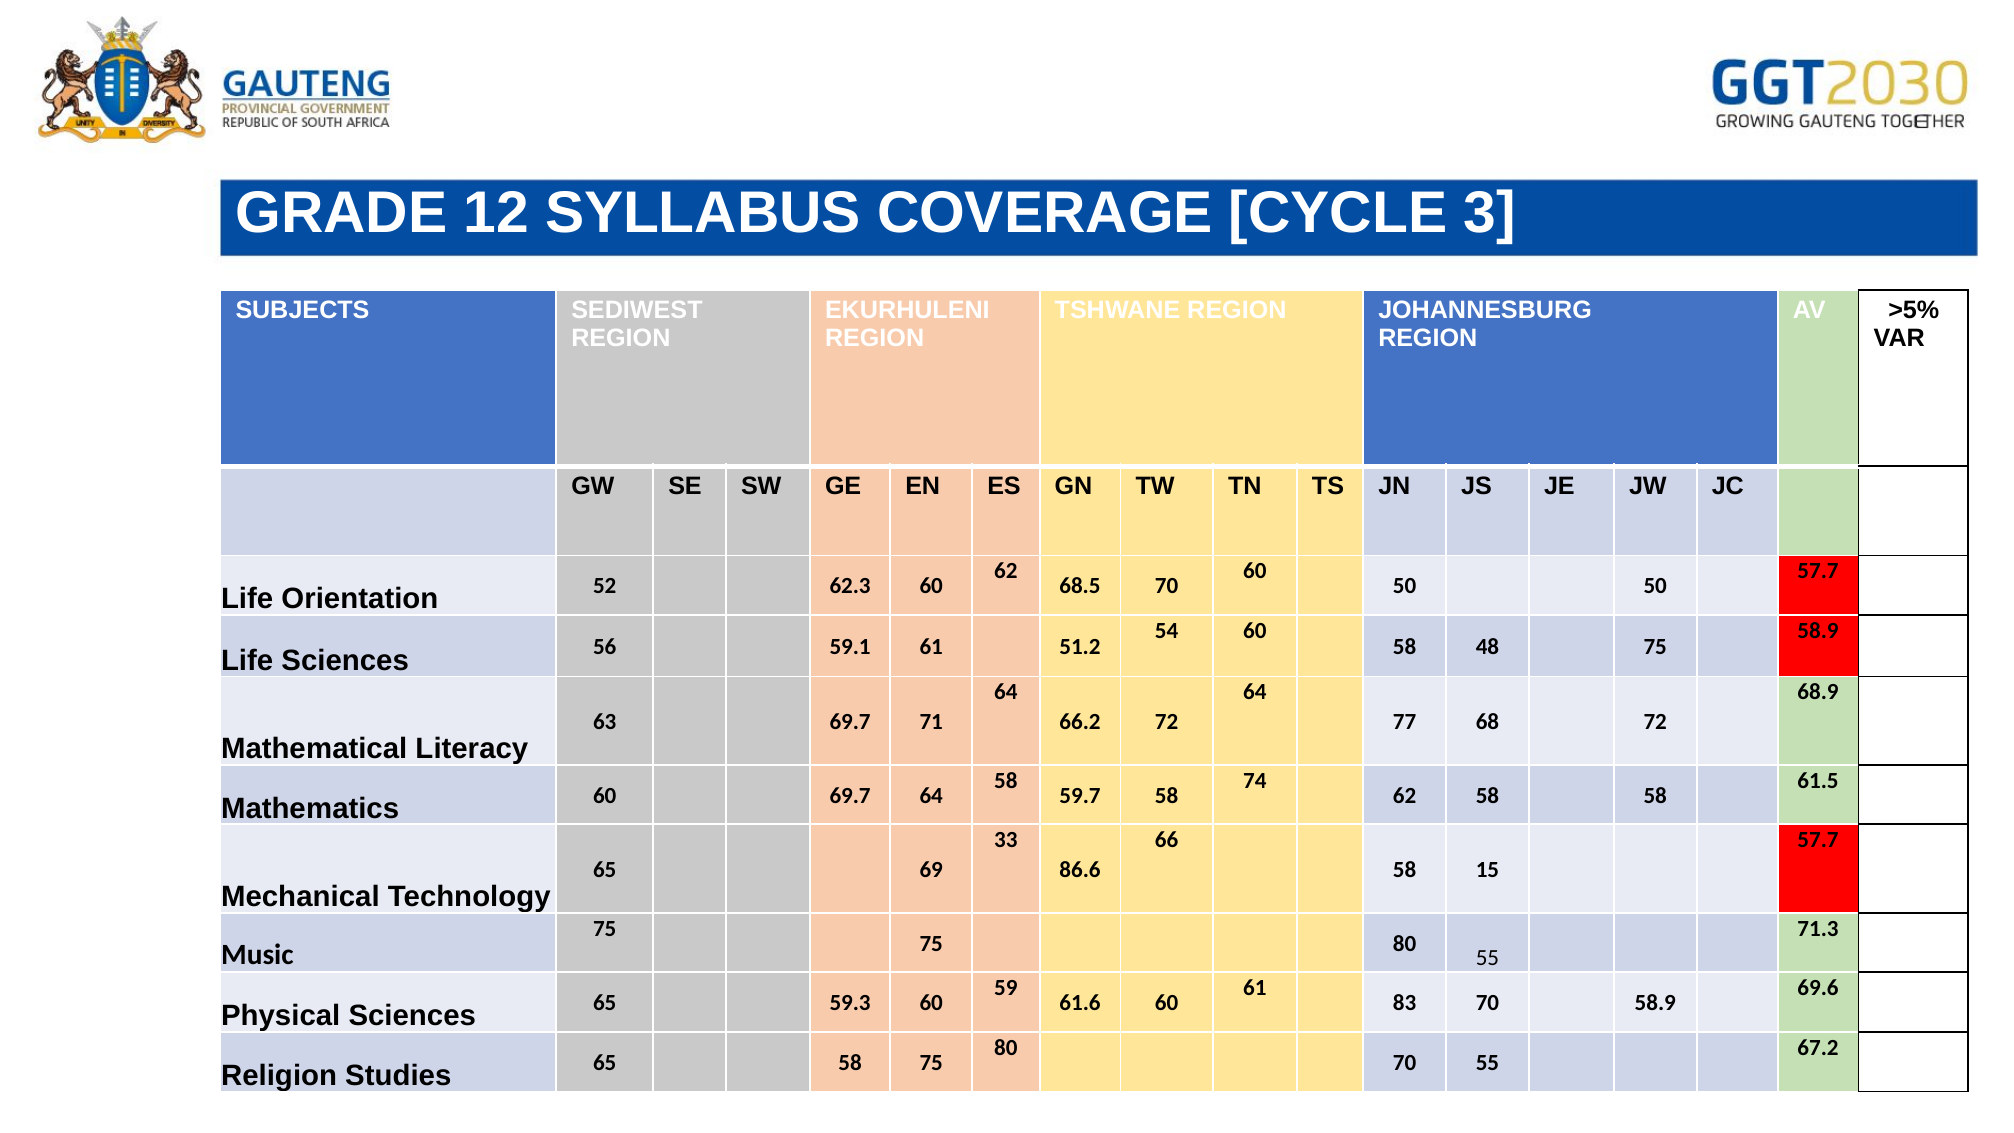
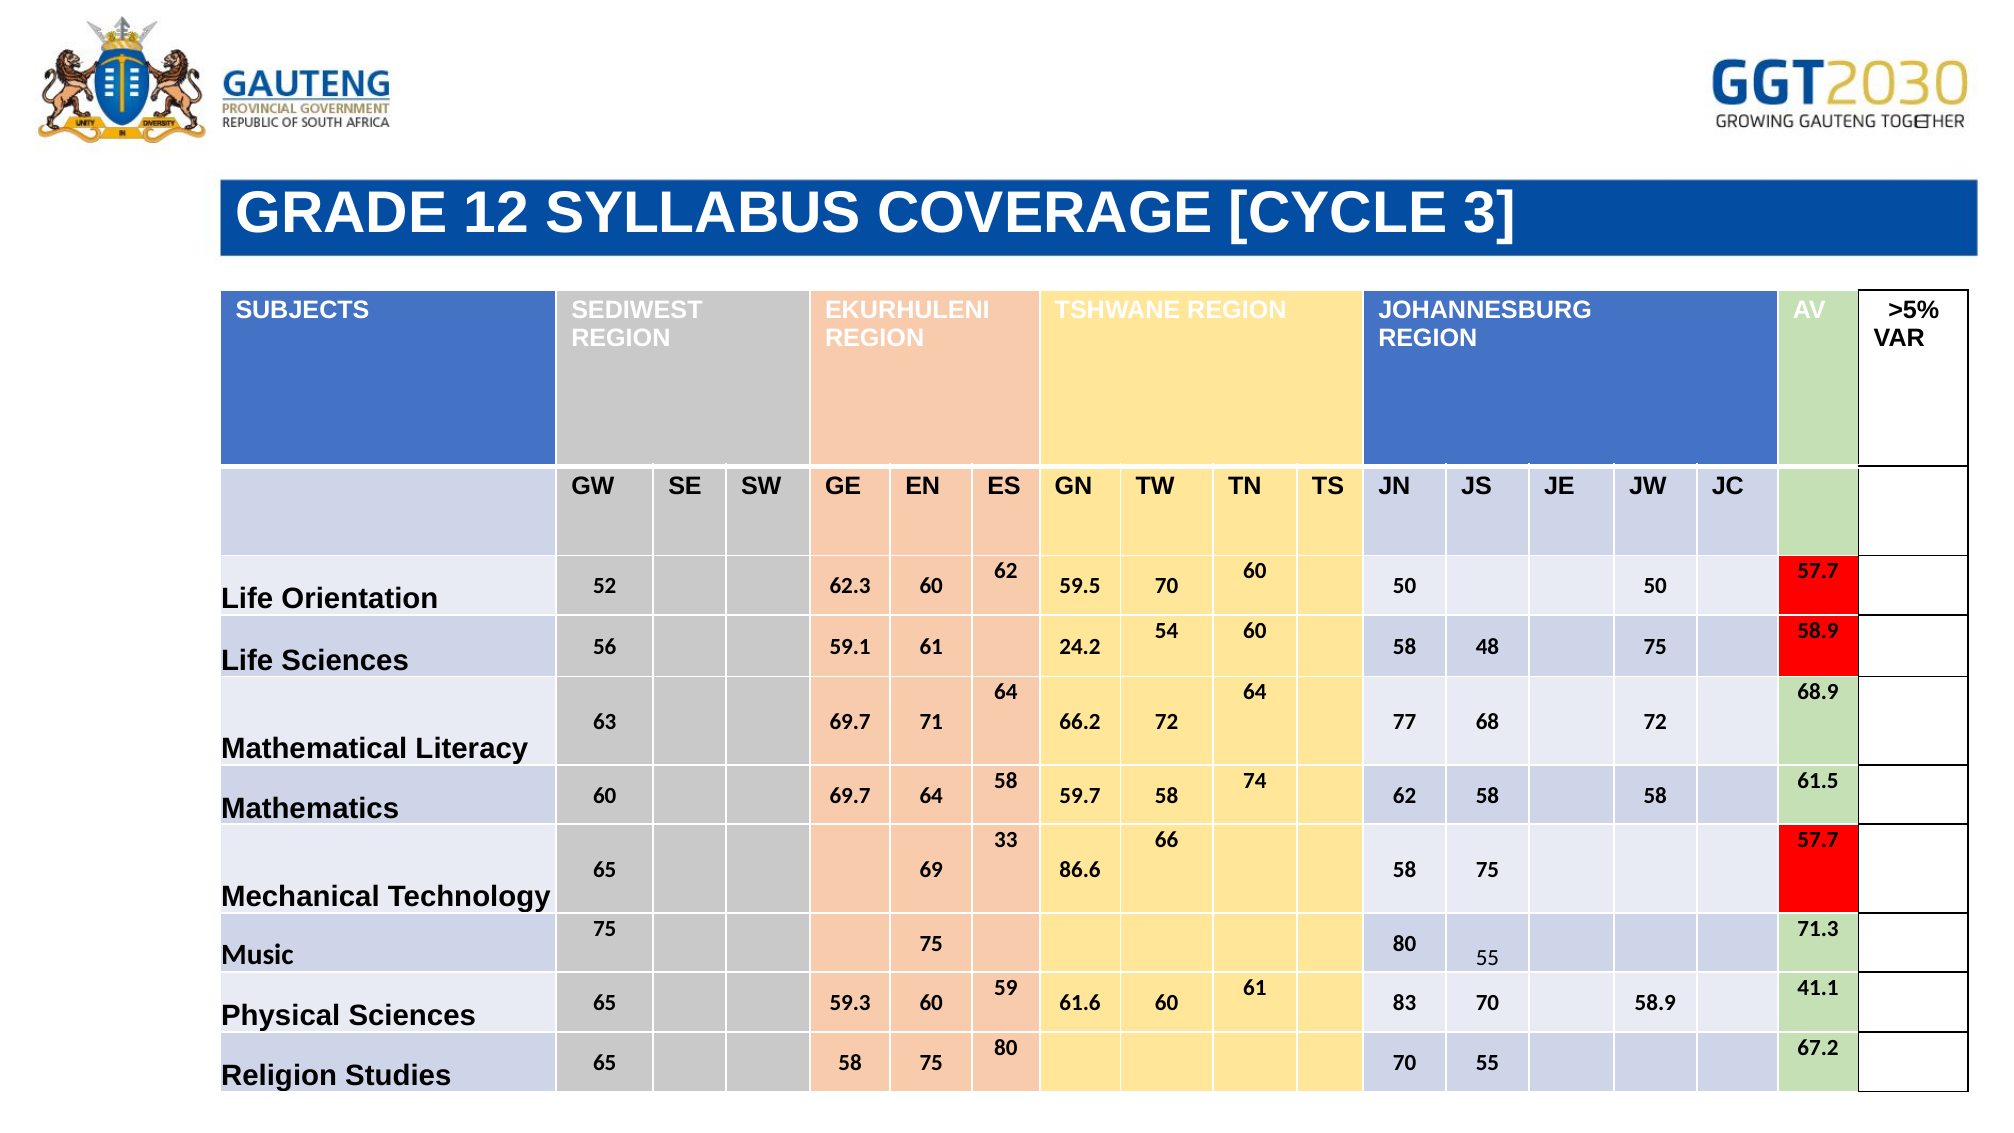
68.5: 68.5 -> 59.5
51.2: 51.2 -> 24.2
15 at (1487, 869): 15 -> 75
69.6: 69.6 -> 41.1
